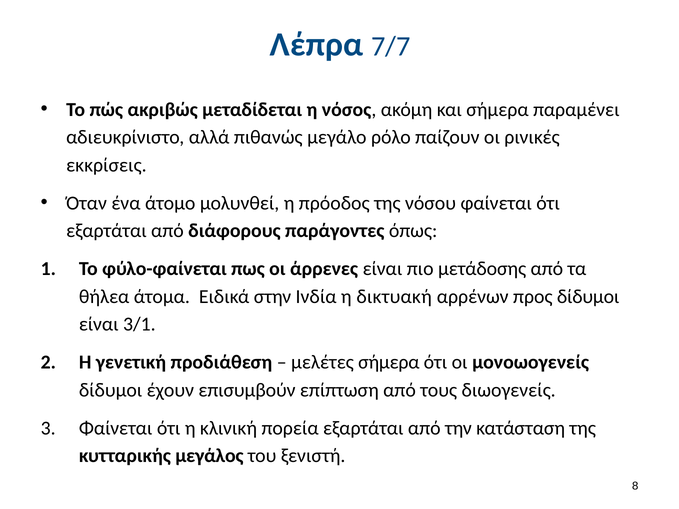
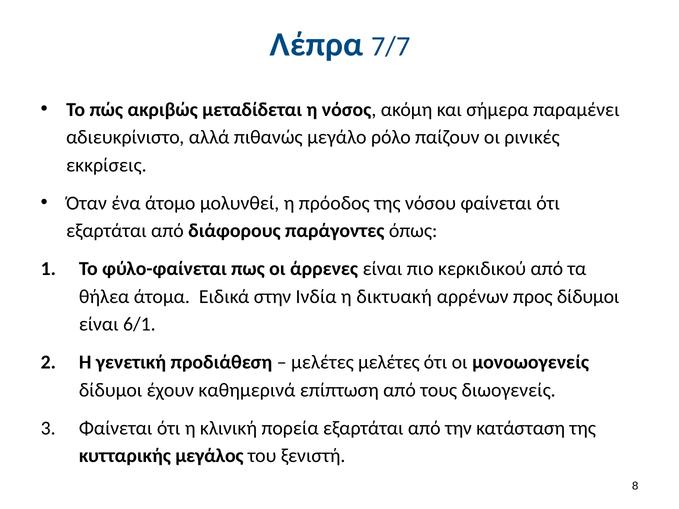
μετάδοσης: μετάδοσης -> κερκιδικού
3/1: 3/1 -> 6/1
μελέτες σήμερα: σήμερα -> μελέτες
επισυμβούν: επισυμβούν -> καθημερινά
